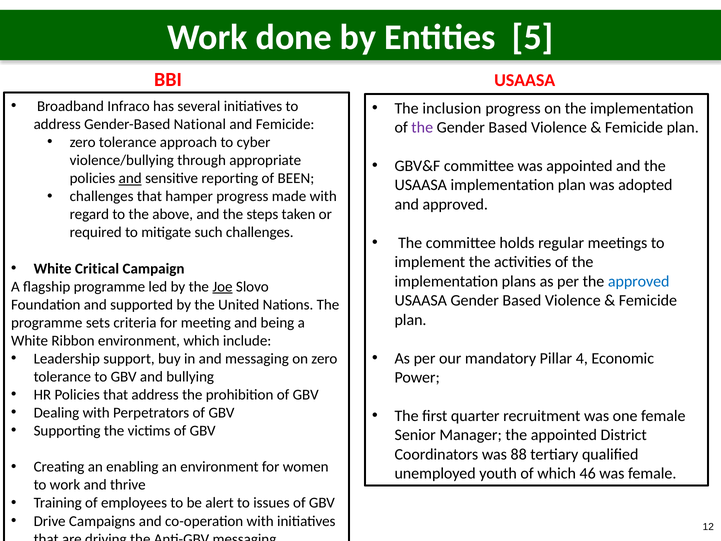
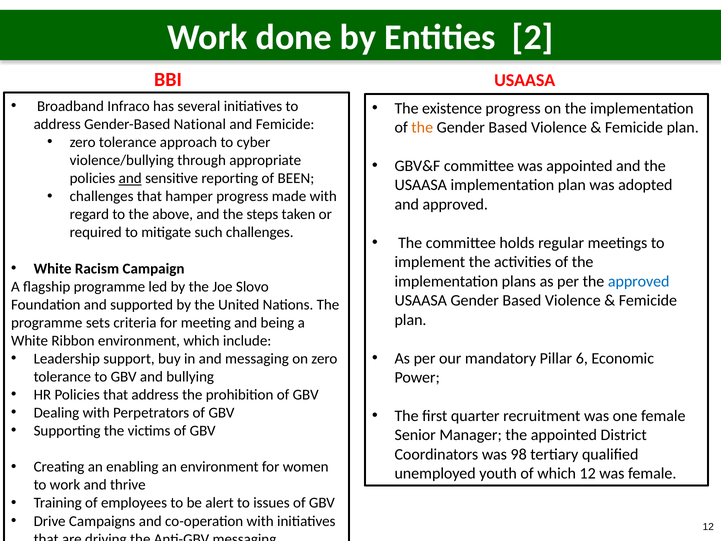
5: 5 -> 2
inclusion: inclusion -> existence
the at (422, 127) colour: purple -> orange
Critical: Critical -> Racism
Joe underline: present -> none
4: 4 -> 6
88: 88 -> 98
which 46: 46 -> 12
